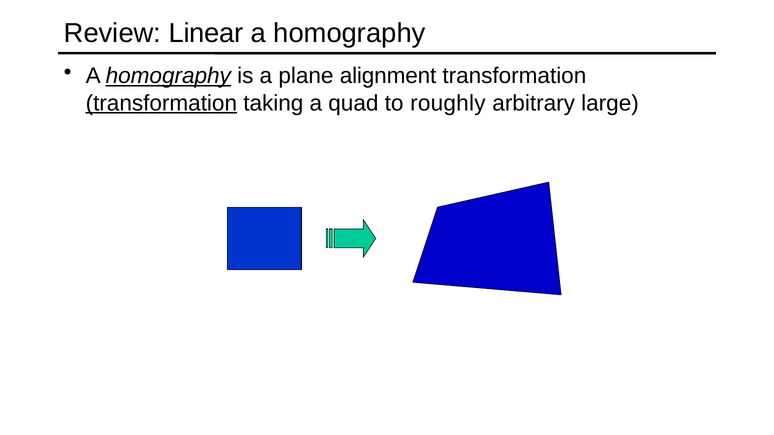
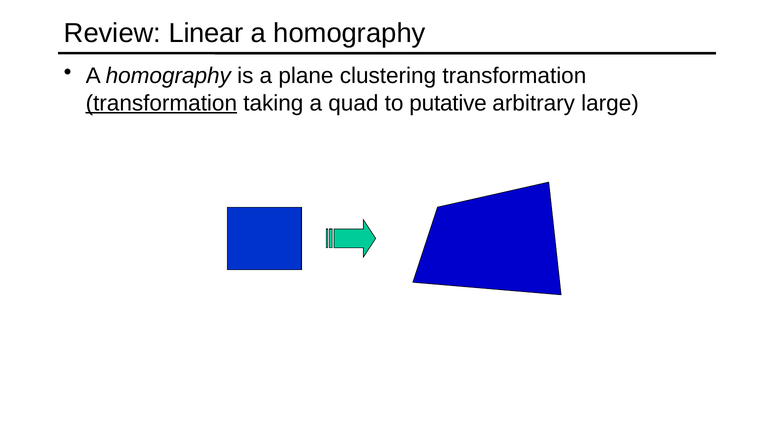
homography at (168, 76) underline: present -> none
alignment: alignment -> clustering
roughly: roughly -> putative
